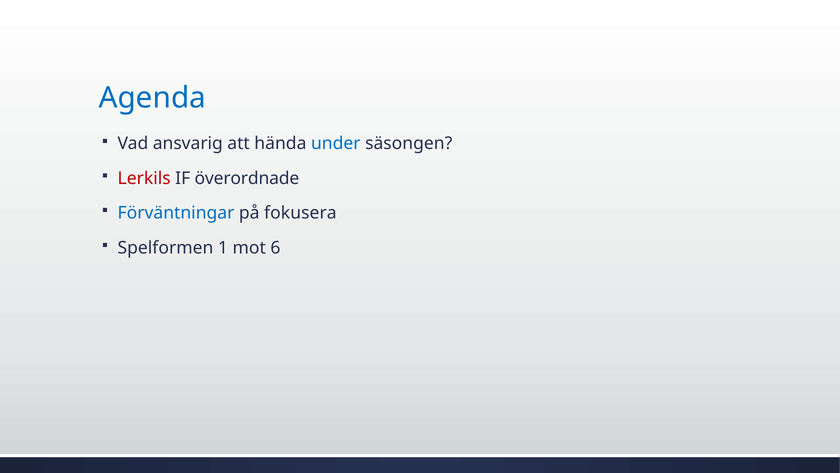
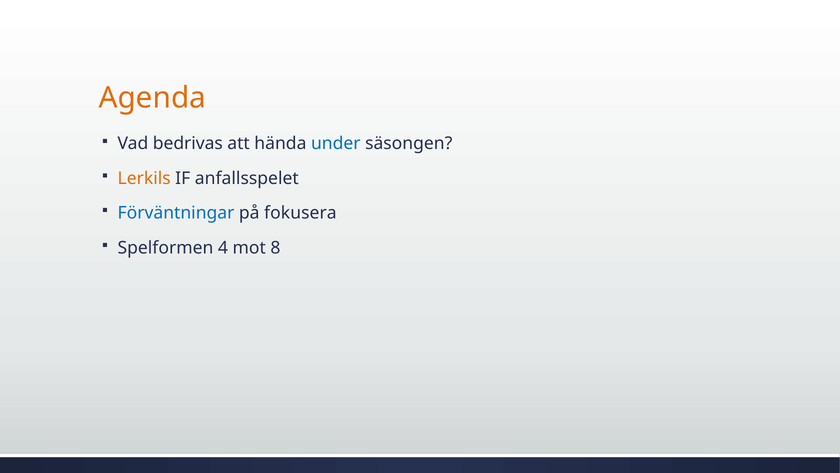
Agenda colour: blue -> orange
ansvarig: ansvarig -> bedrivas
Lerkils colour: red -> orange
överordnade: överordnade -> anfallsspelet
1: 1 -> 4
6: 6 -> 8
